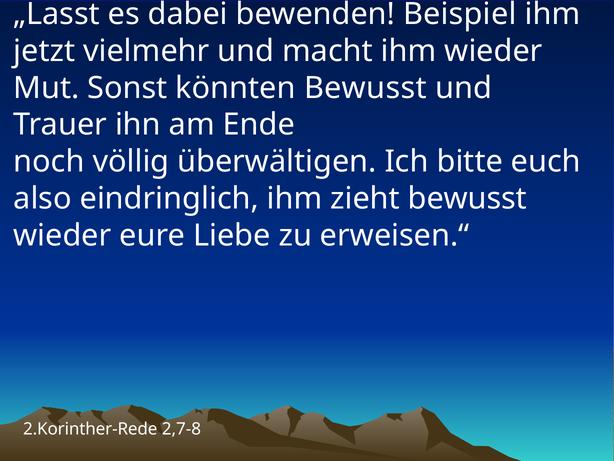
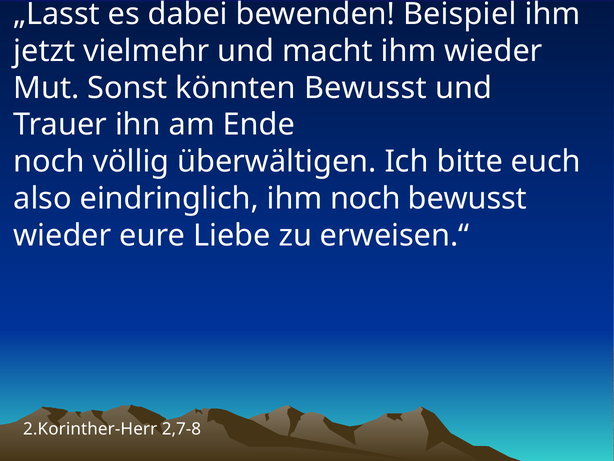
ihm zieht: zieht -> noch
2.Korinther-Rede: 2.Korinther-Rede -> 2.Korinther-Herr
